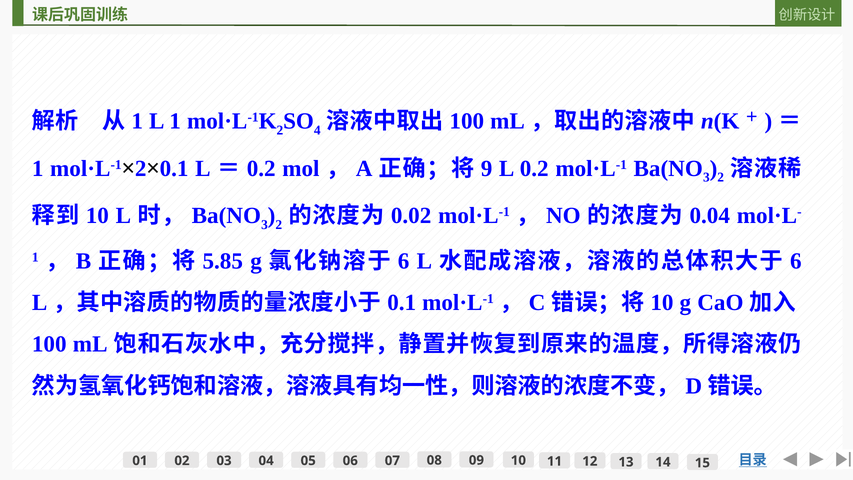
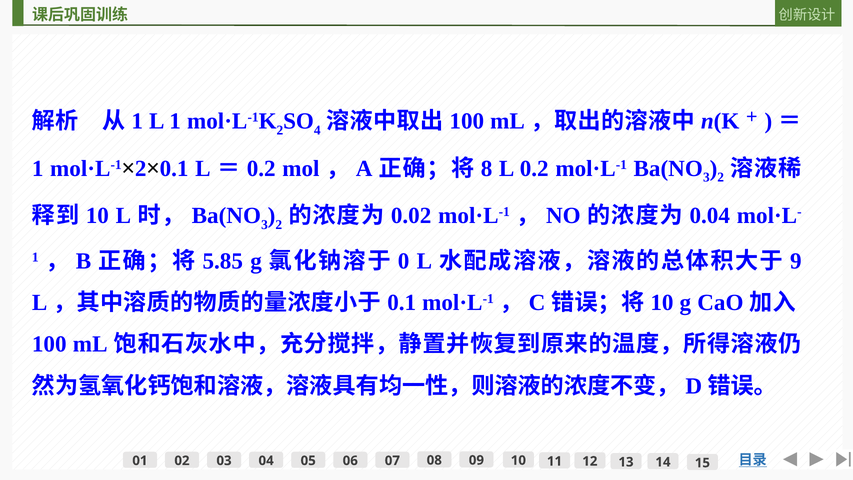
9: 9 -> 8
6 at (404, 261): 6 -> 0
6 at (796, 261): 6 -> 9
